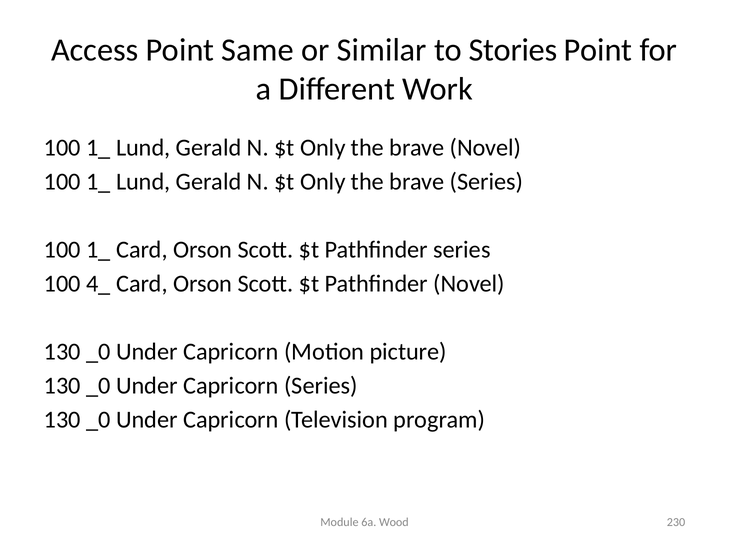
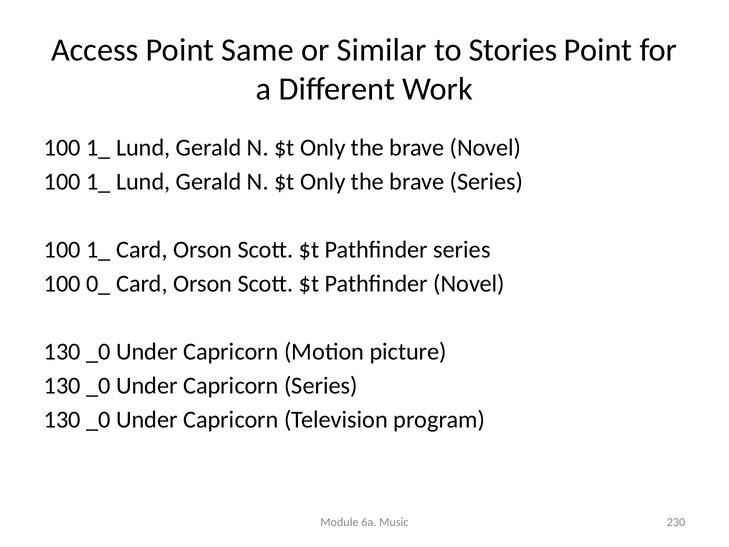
4_: 4_ -> 0_
Wood: Wood -> Music
